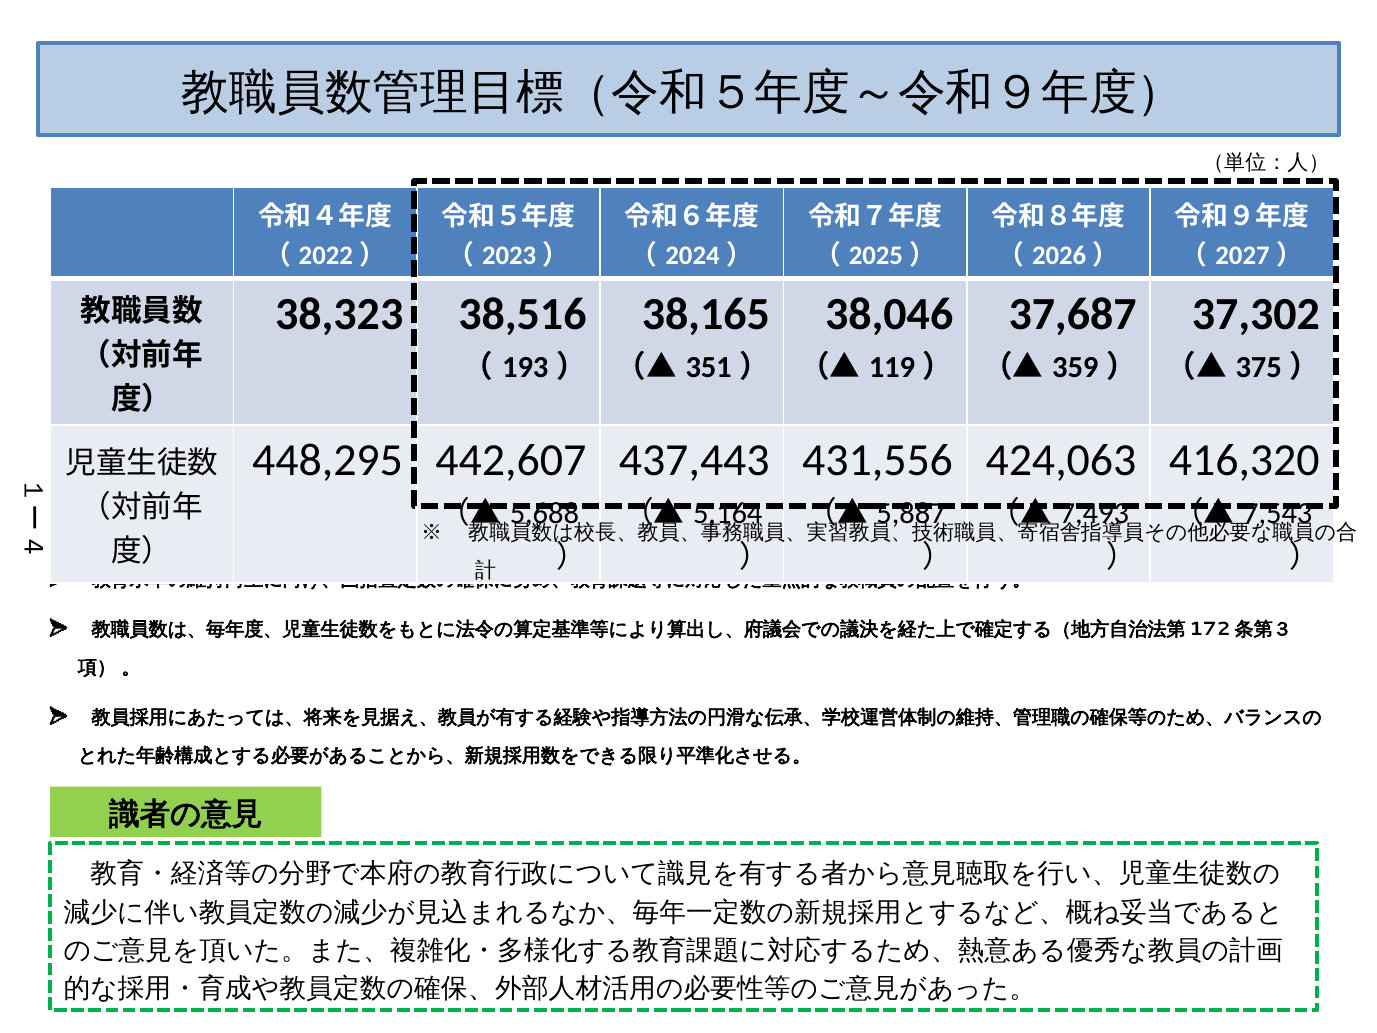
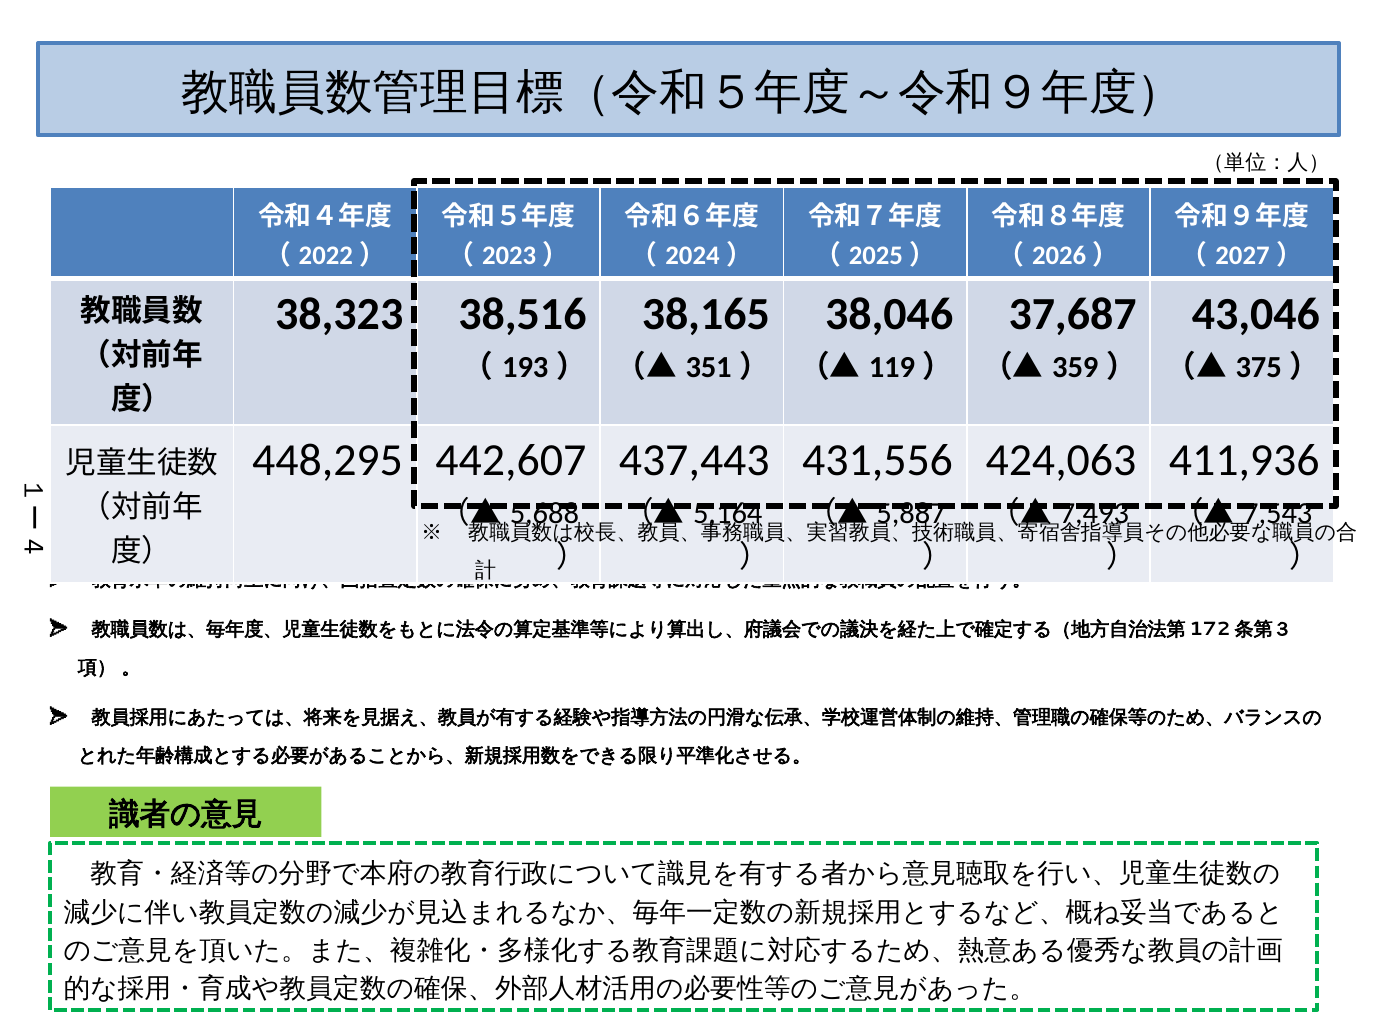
37,302: 37,302 -> 43,046
416,320: 416,320 -> 411,936
